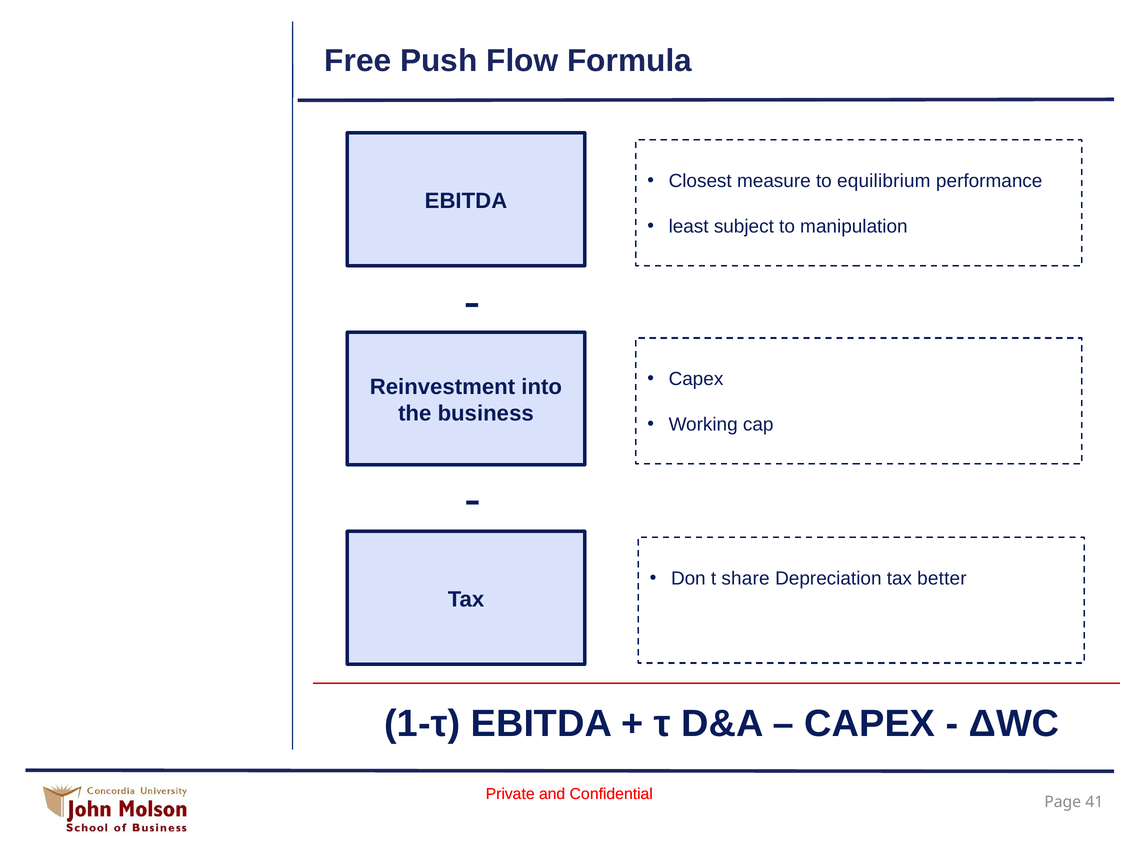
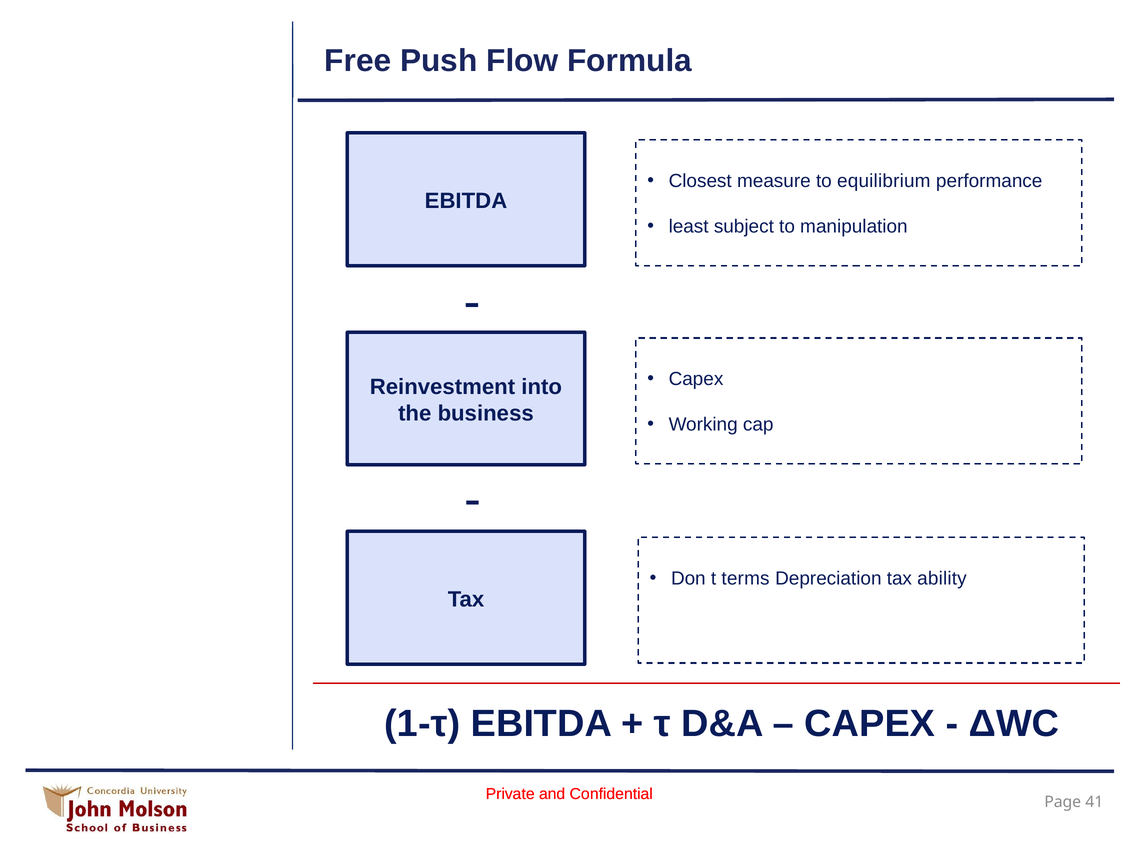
share: share -> terms
better: better -> ability
